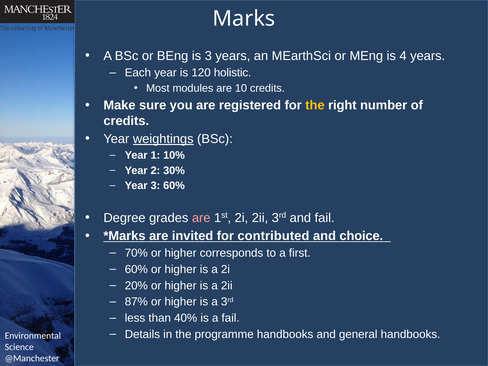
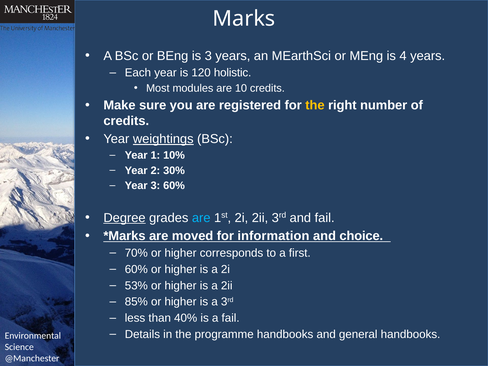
Degree underline: none -> present
are at (201, 218) colour: pink -> light blue
invited: invited -> moved
contributed: contributed -> information
20%: 20% -> 53%
87%: 87% -> 85%
